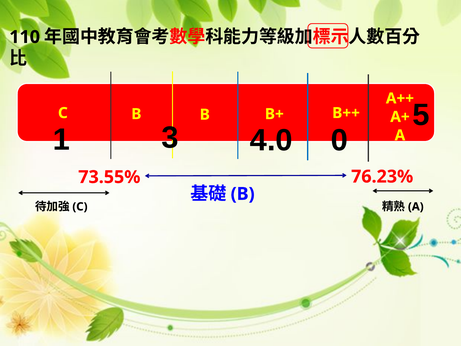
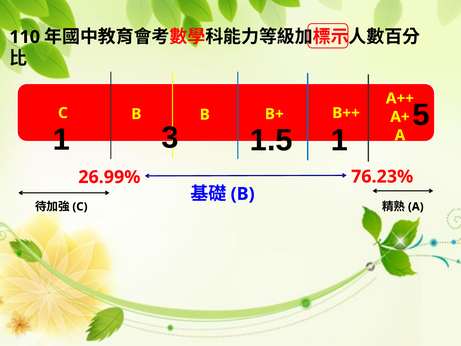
3 0: 0 -> 1
4.0: 4.0 -> 1.5
73.55%: 73.55% -> 26.99%
